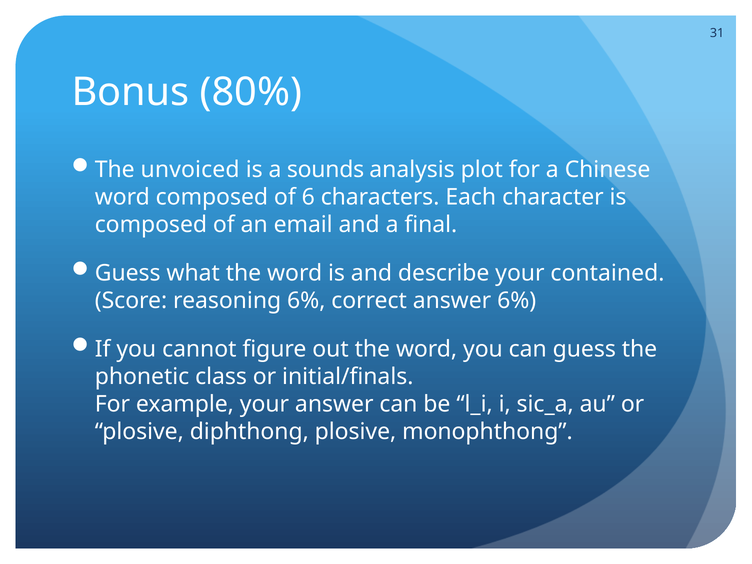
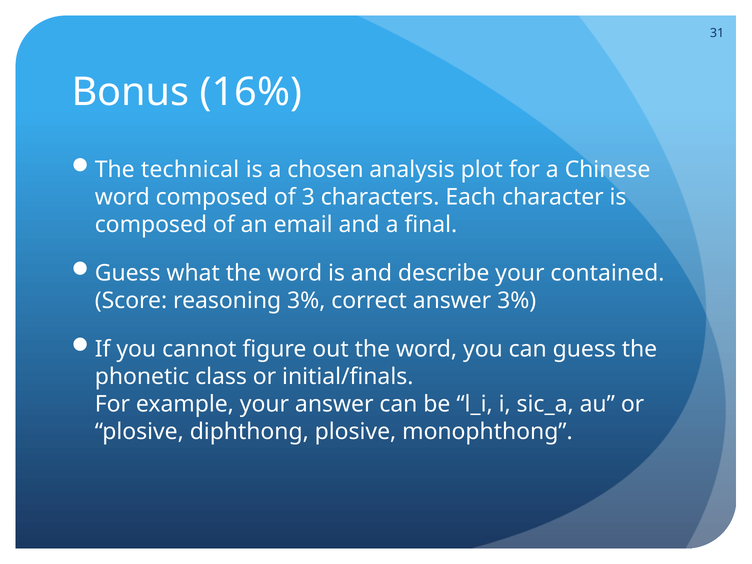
80%: 80% -> 16%
unvoiced: unvoiced -> technical
sounds: sounds -> chosen
6: 6 -> 3
reasoning 6%: 6% -> 3%
answer 6%: 6% -> 3%
